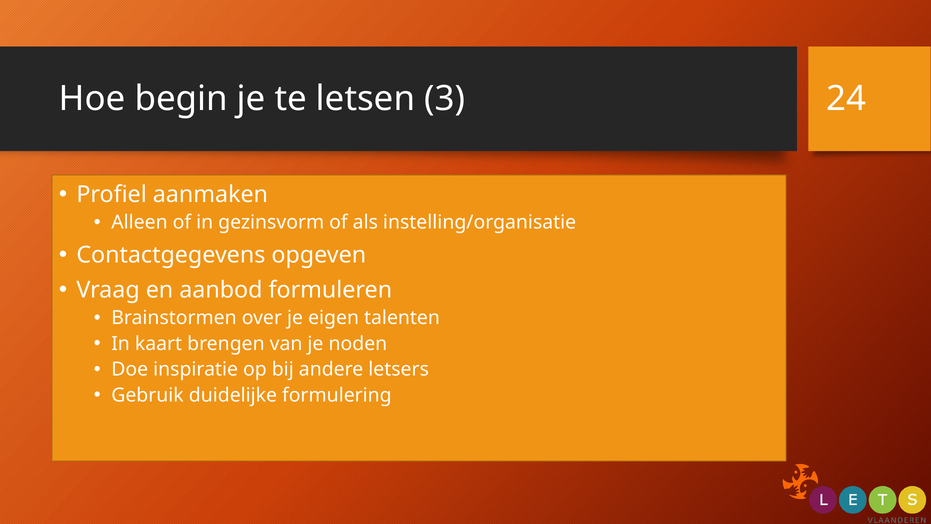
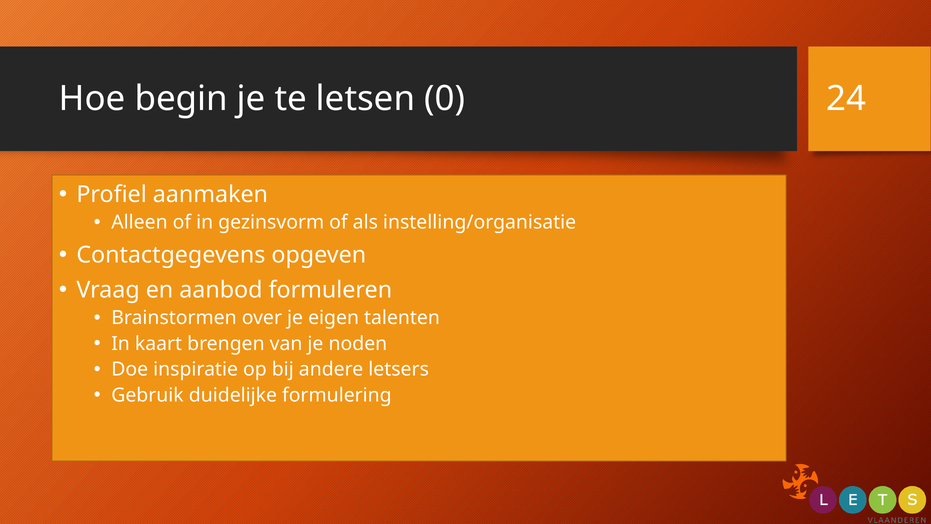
3: 3 -> 0
